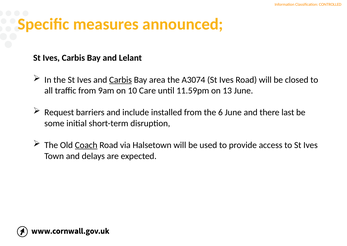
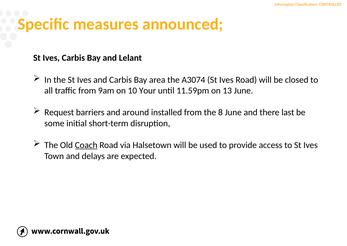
Carbis at (121, 80) underline: present -> none
Care: Care -> Your
include: include -> around
6: 6 -> 8
